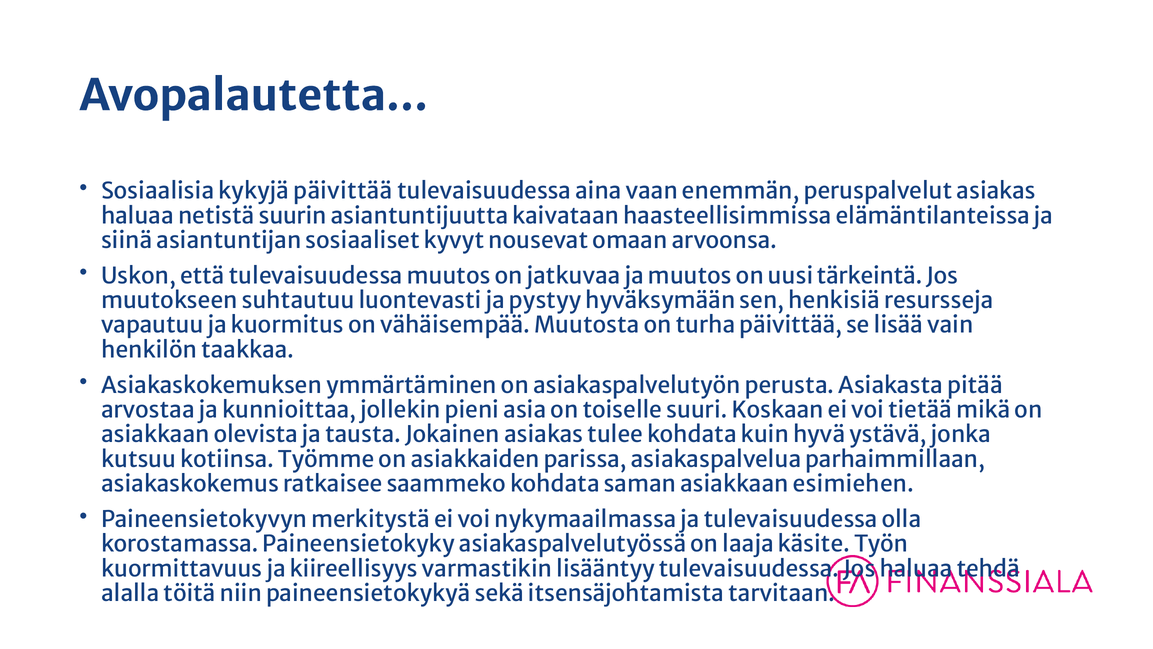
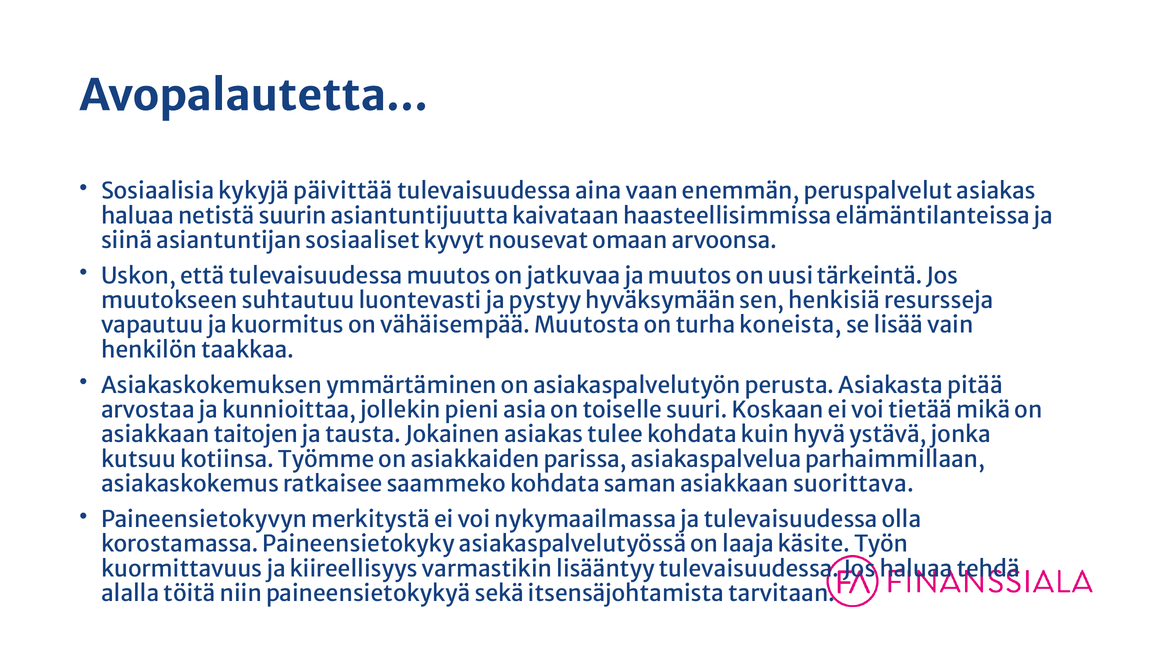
turha päivittää: päivittää -> koneista
olevista: olevista -> taitojen
esimiehen: esimiehen -> suorittava
